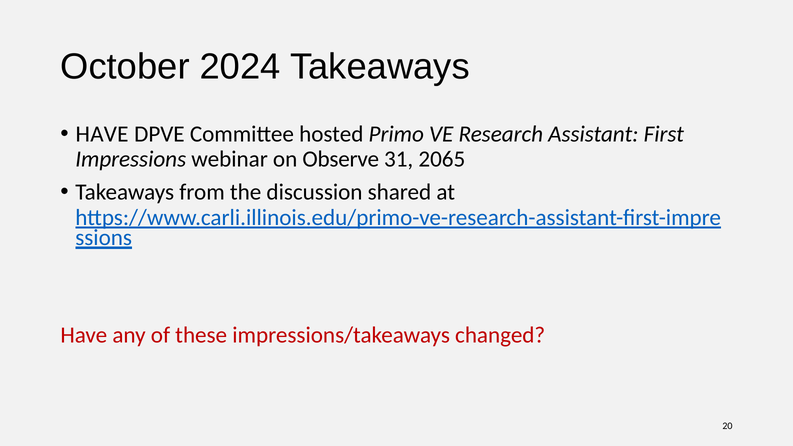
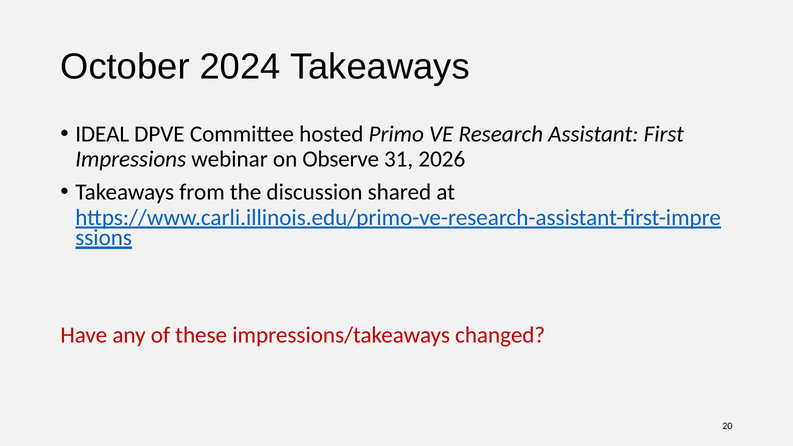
HAVE at (102, 134): HAVE -> IDEAL
2065: 2065 -> 2026
